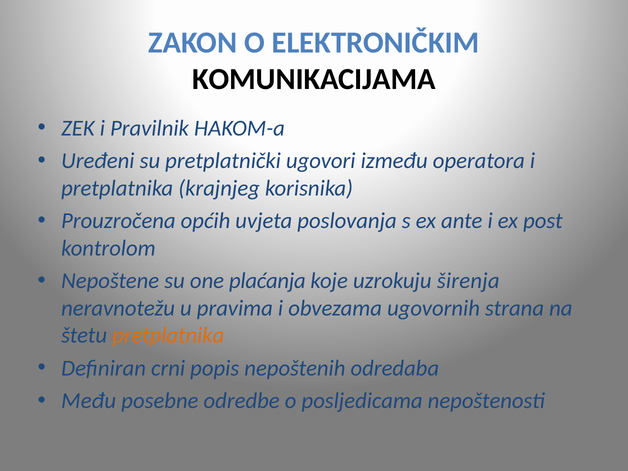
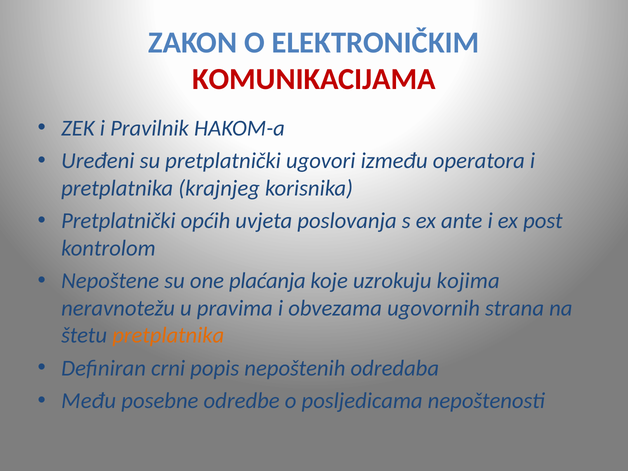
KOMUNIKACIJAMA colour: black -> red
Prouzročena at (118, 221): Prouzročena -> Pretplatnički
širenja: širenja -> kojima
